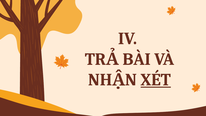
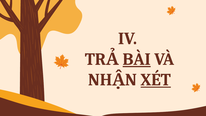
BÀI underline: none -> present
